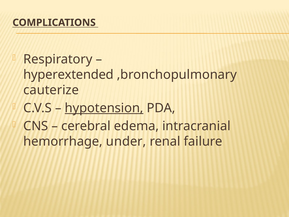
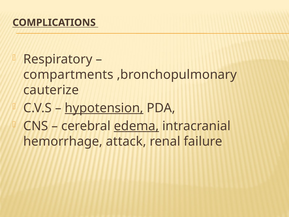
hyperextended: hyperextended -> compartments
edema underline: none -> present
under: under -> attack
